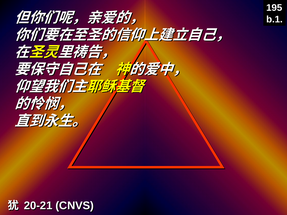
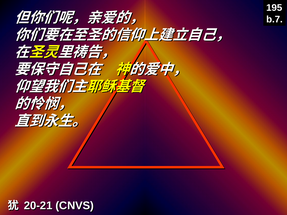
b.1: b.1 -> b.7
